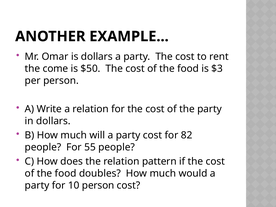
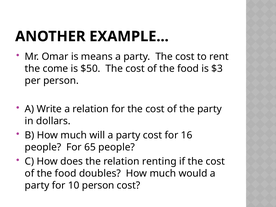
is dollars: dollars -> means
82: 82 -> 16
55: 55 -> 65
pattern: pattern -> renting
